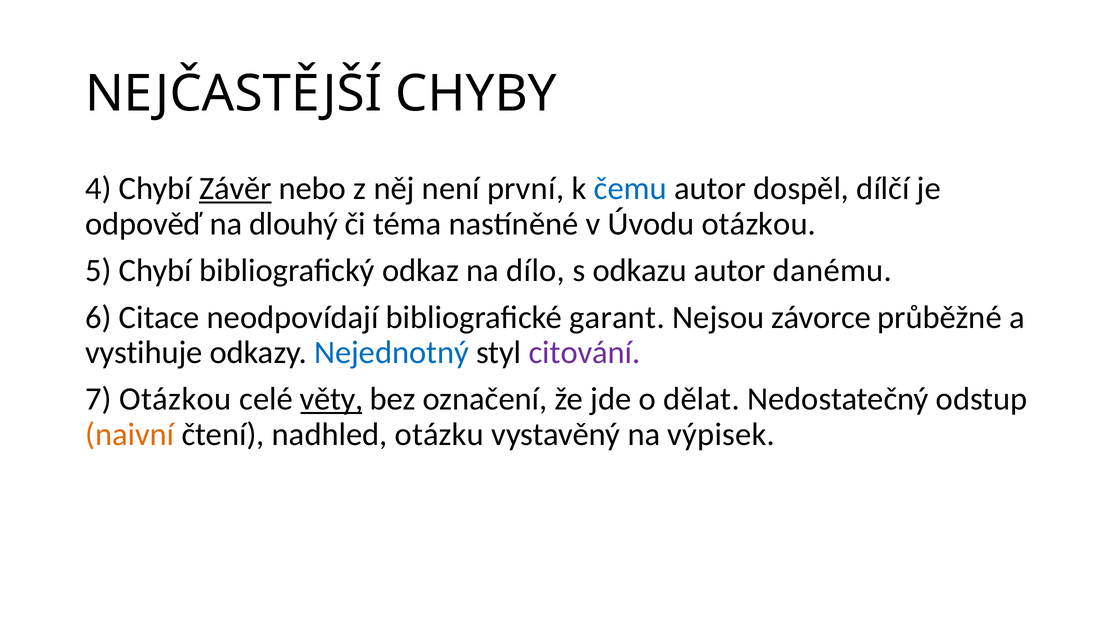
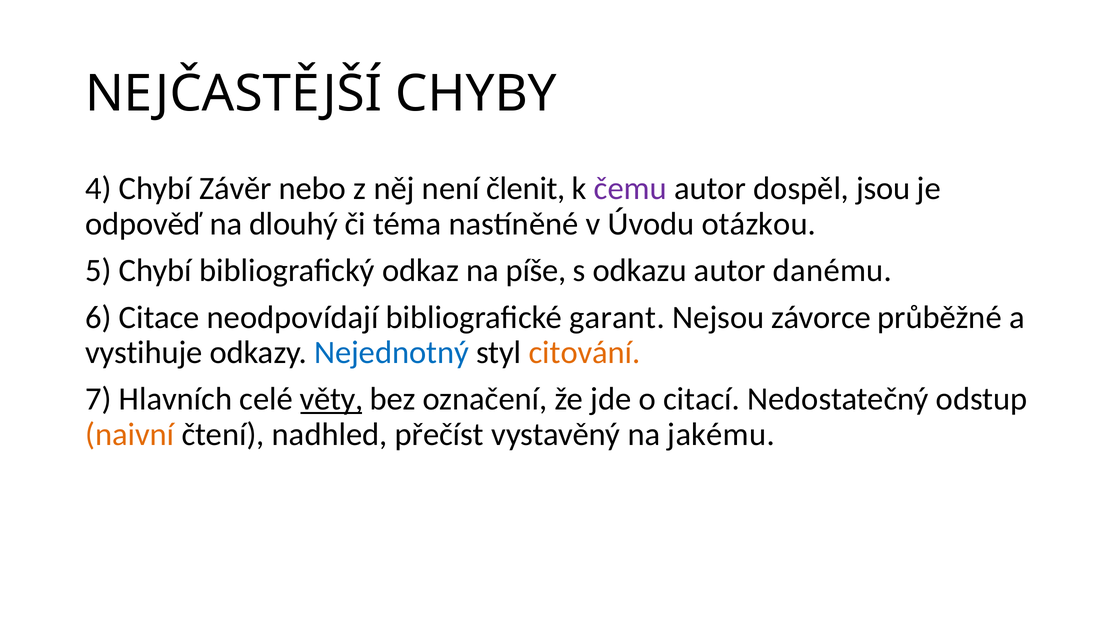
Závěr underline: present -> none
první: první -> členit
čemu colour: blue -> purple
dílčí: dílčí -> jsou
dílo: dílo -> píše
citování colour: purple -> orange
7 Otázkou: Otázkou -> Hlavních
dělat: dělat -> citací
otázku: otázku -> přečíst
výpisek: výpisek -> jakému
